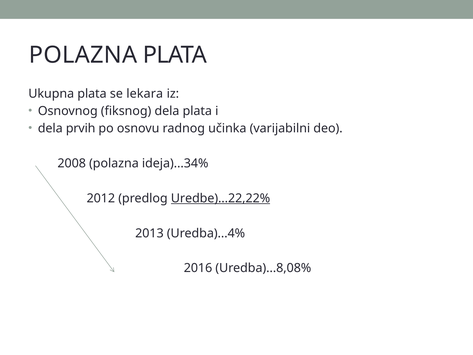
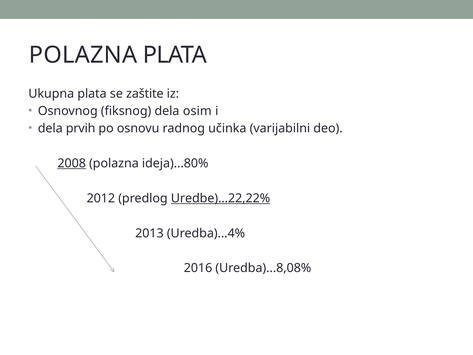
lekara: lekara -> zaštite
dela plata: plata -> osim
2008 underline: none -> present
ideja)...34%: ideja)...34% -> ideja)...80%
